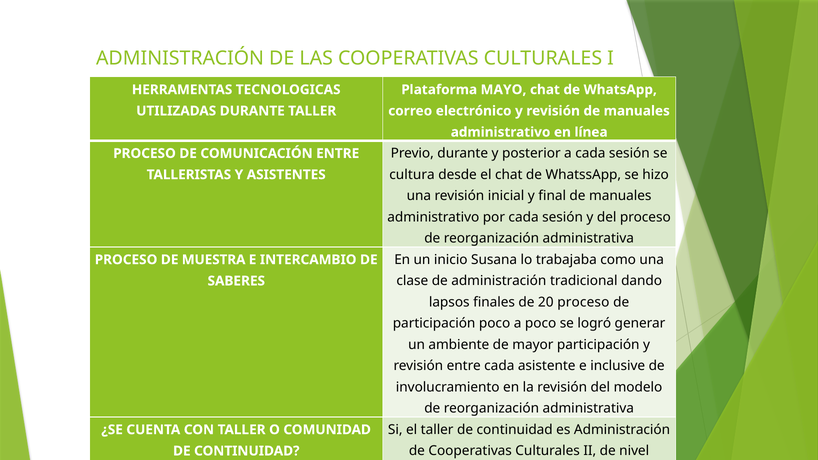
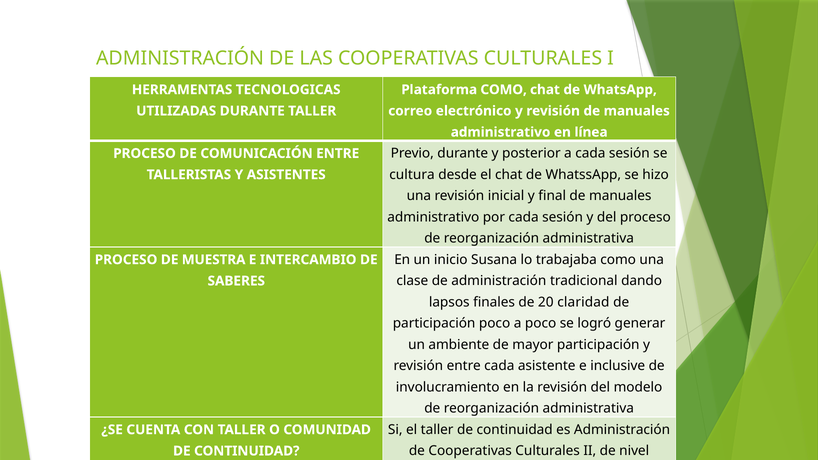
Plataforma MAYO: MAYO -> COMO
20 proceso: proceso -> claridad
